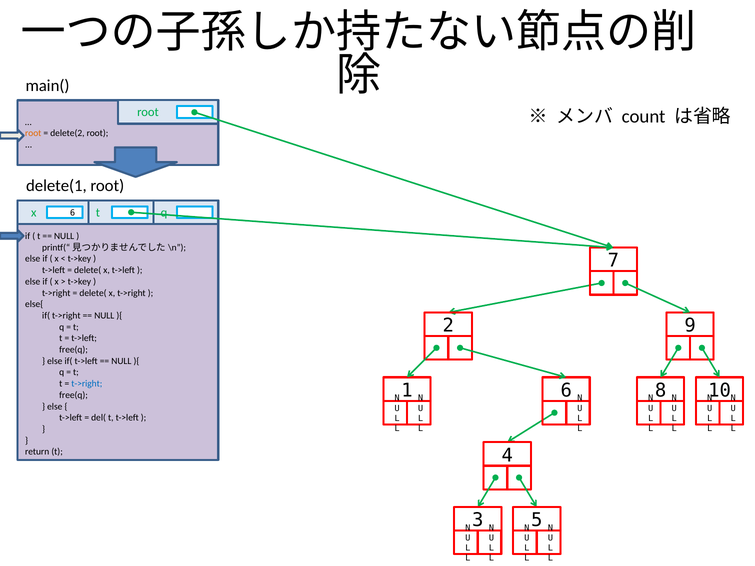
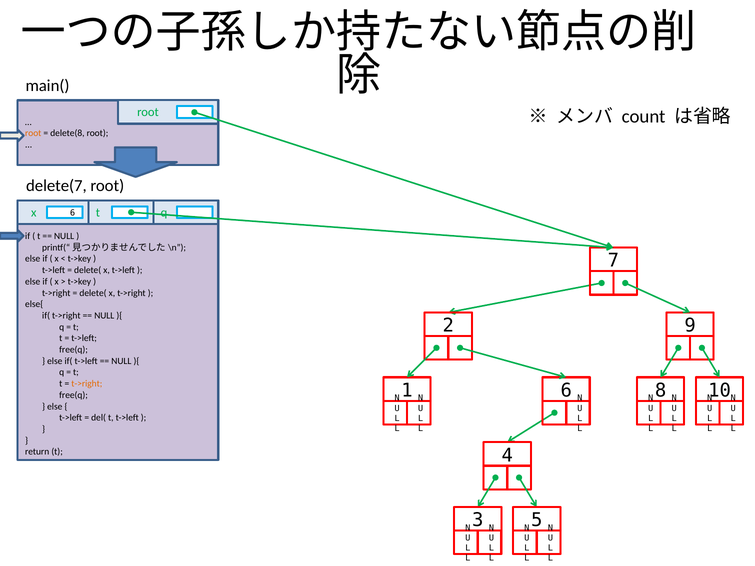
delete(2: delete(2 -> delete(8
delete(1: delete(1 -> delete(7
t->right at (87, 384) colour: blue -> orange
